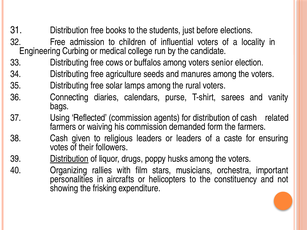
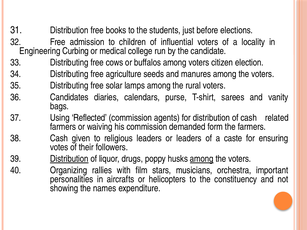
senior: senior -> citizen
Connecting: Connecting -> Candidates
among at (202, 159) underline: none -> present
frisking: frisking -> names
